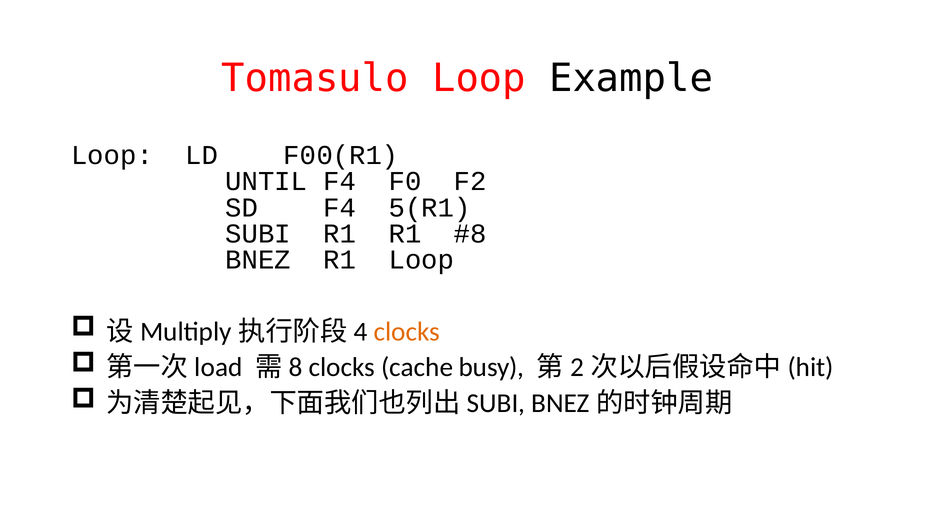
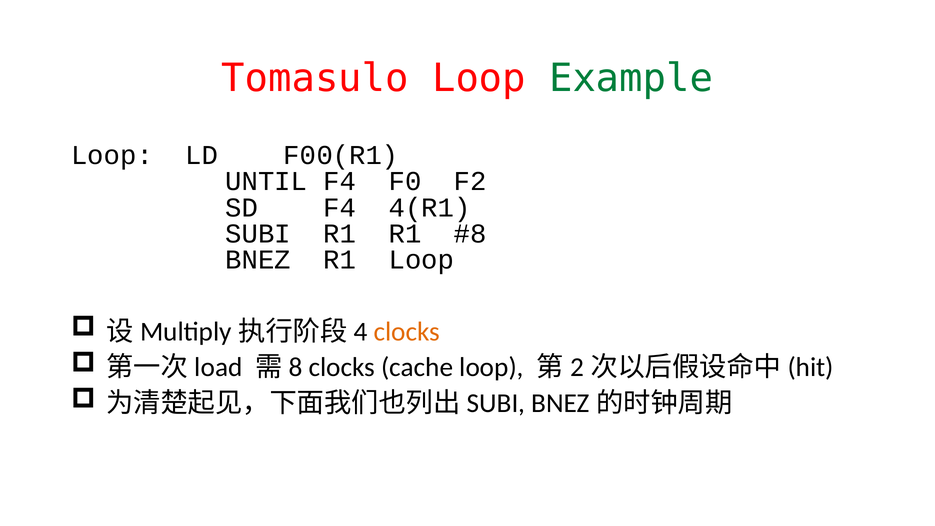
Example colour: black -> green
5(R1: 5(R1 -> 4(R1
cache busy: busy -> loop
